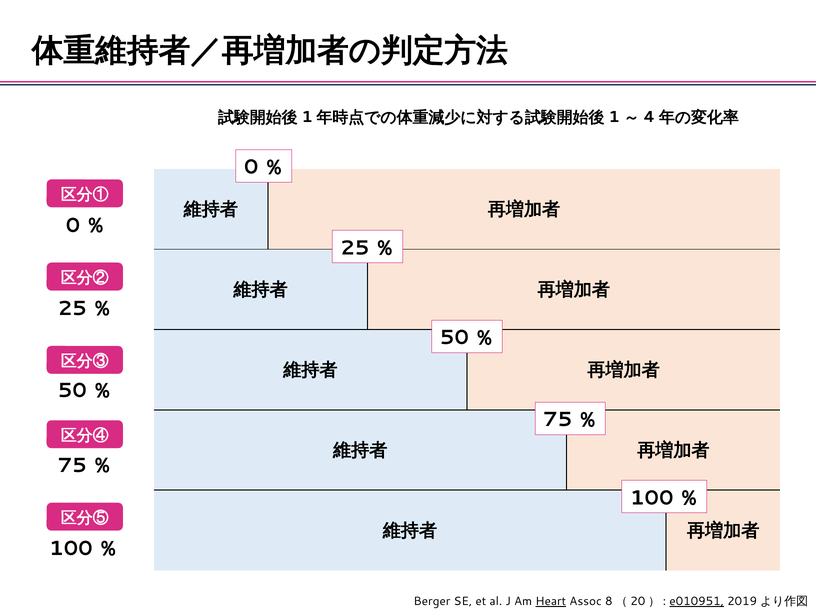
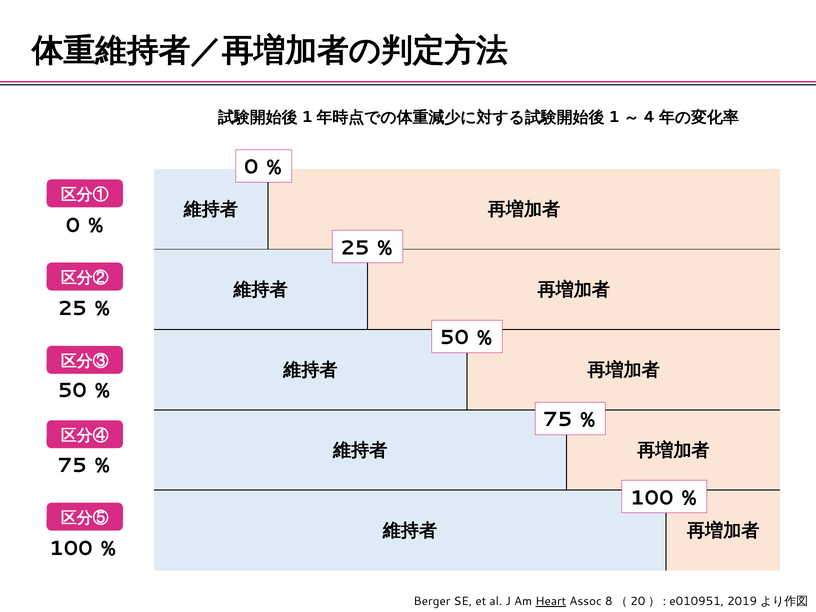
e010951 underline: present -> none
